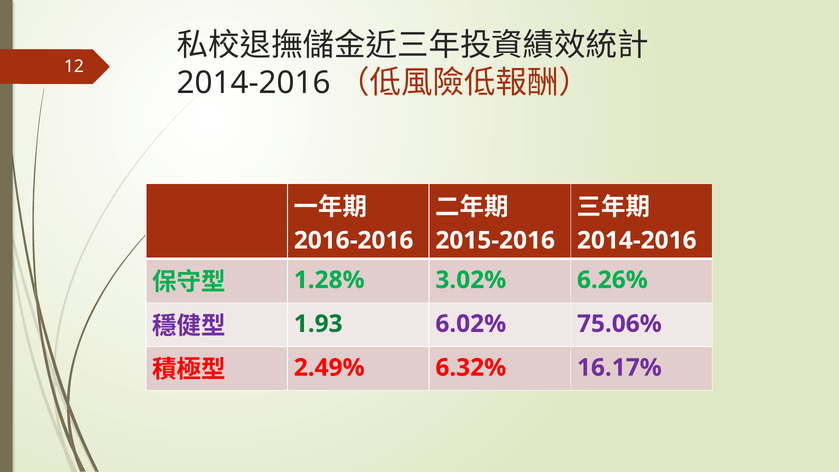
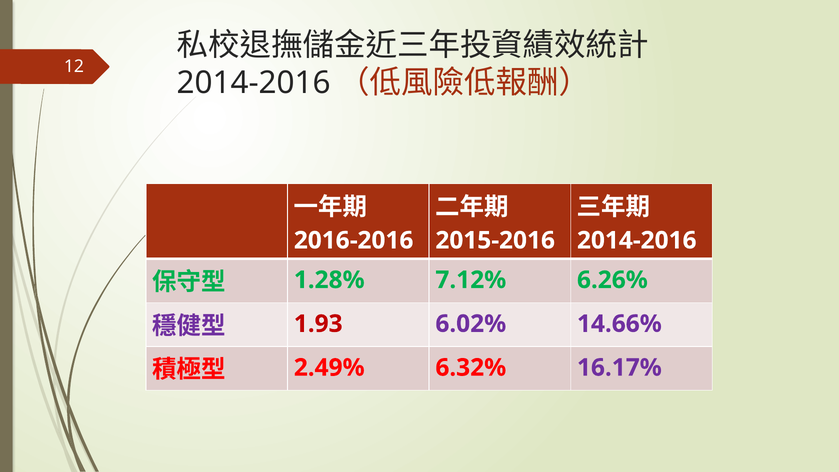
3.02%: 3.02% -> 7.12%
1.93 colour: green -> red
75.06%: 75.06% -> 14.66%
